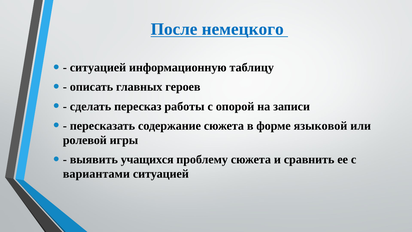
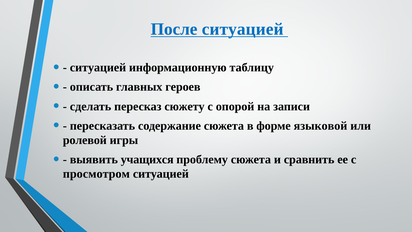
После немецкого: немецкого -> ситуацией
работы: работы -> сюжету
вариантами: вариантами -> просмотром
